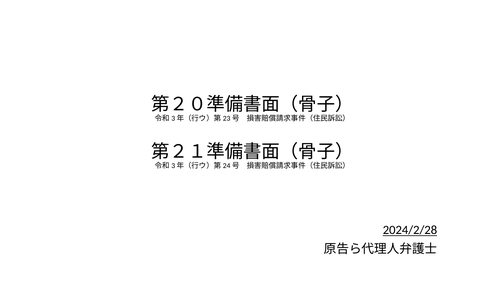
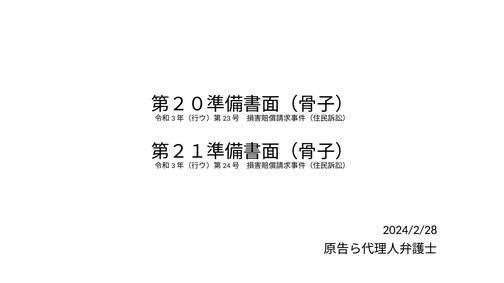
2024/2/28 underline: present -> none
